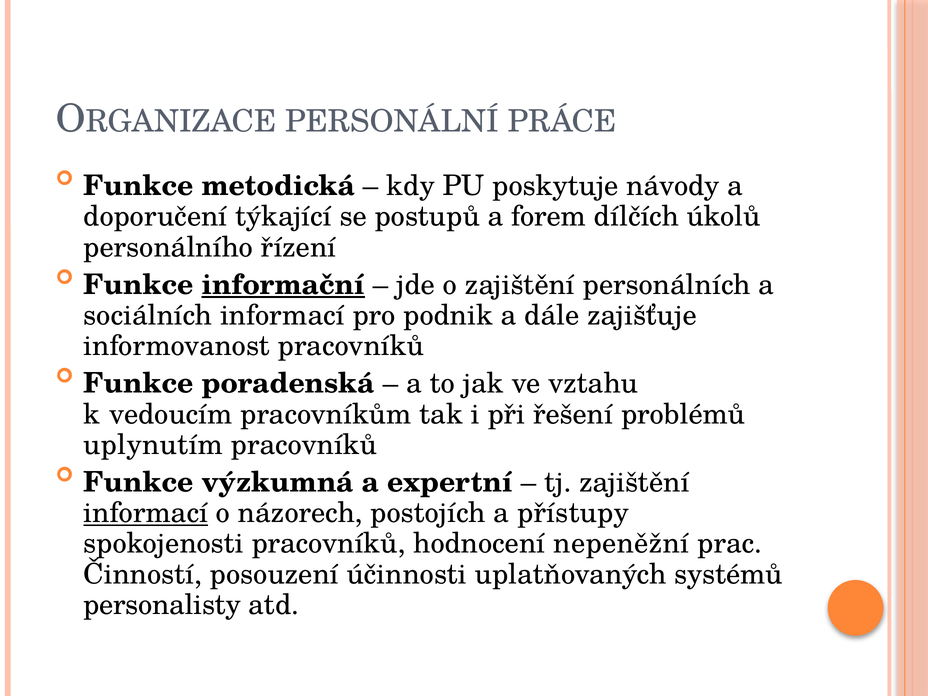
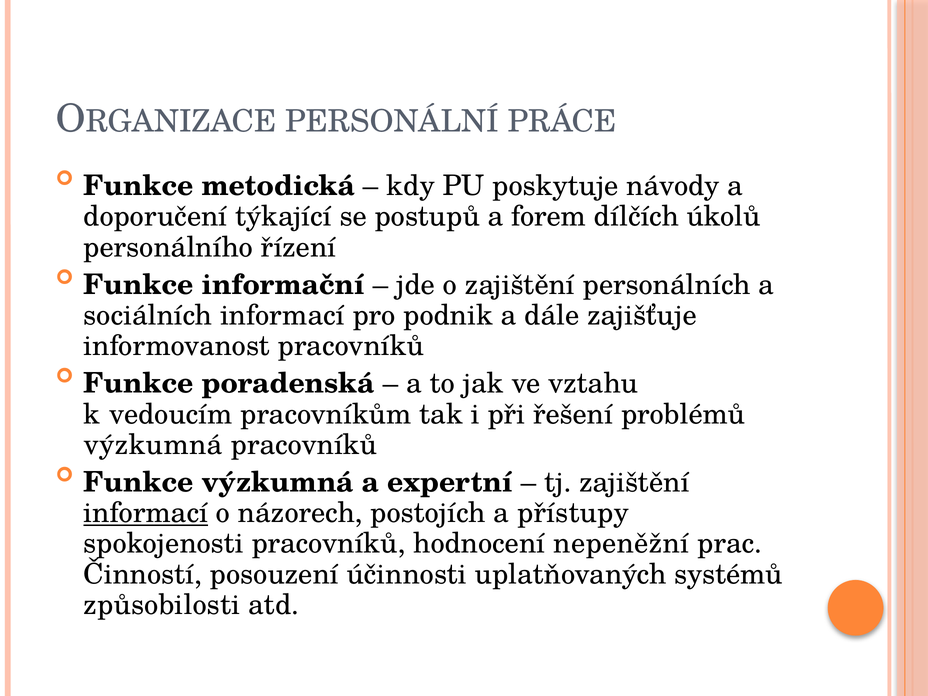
informační underline: present -> none
uplynutím at (153, 445): uplynutím -> výzkumná
personalisty: personalisty -> způsobilosti
